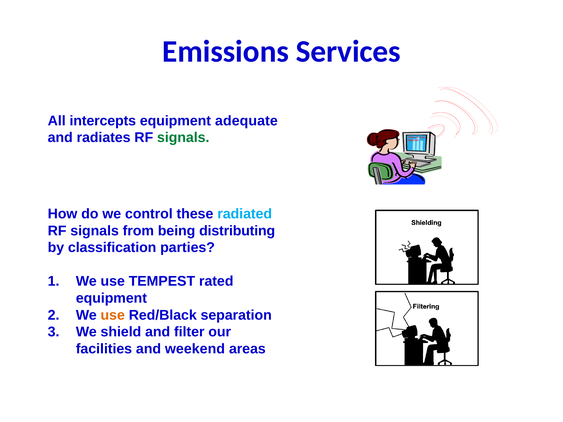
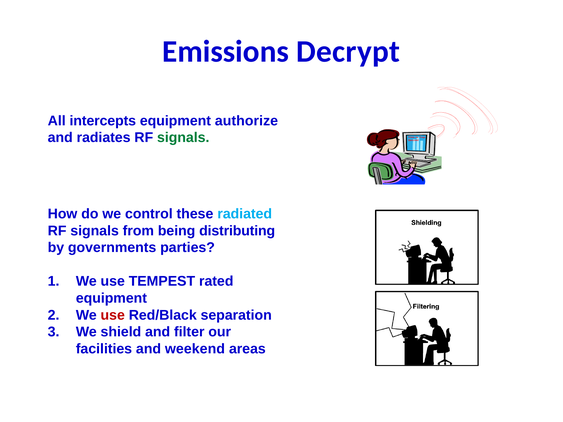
Services: Services -> Decrypt
adequate: adequate -> authorize
classification: classification -> governments
use at (113, 315) colour: orange -> red
